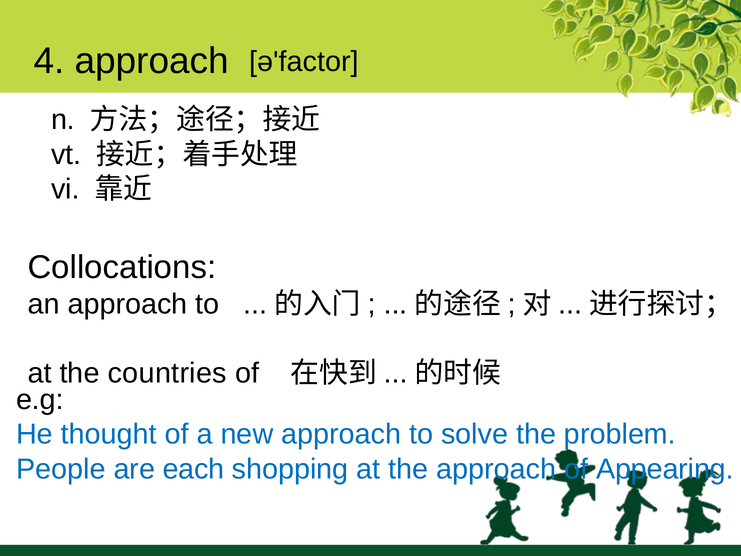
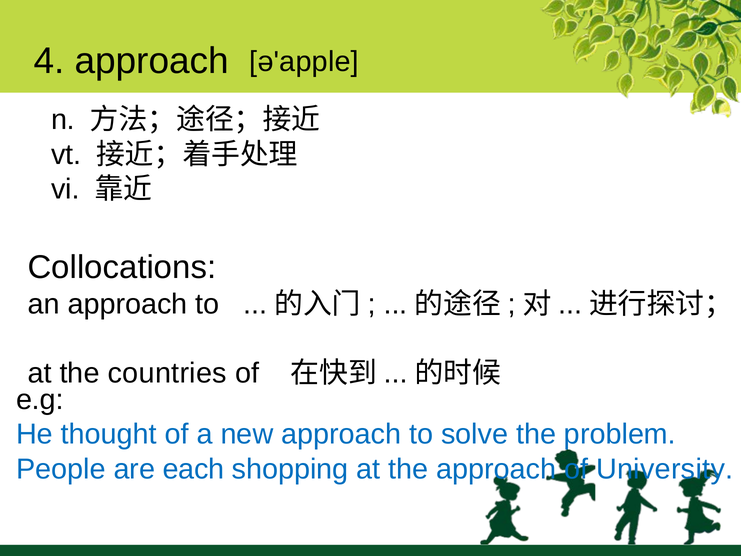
ə'factor: ə'factor -> ə'apple
Appearing: Appearing -> University
